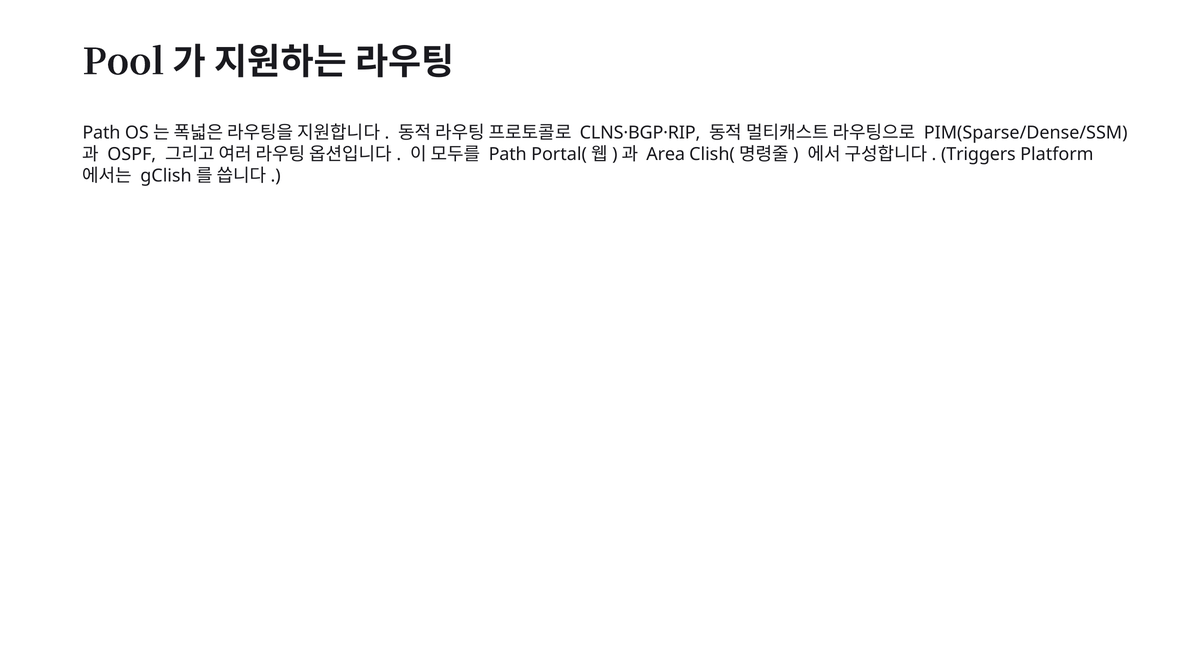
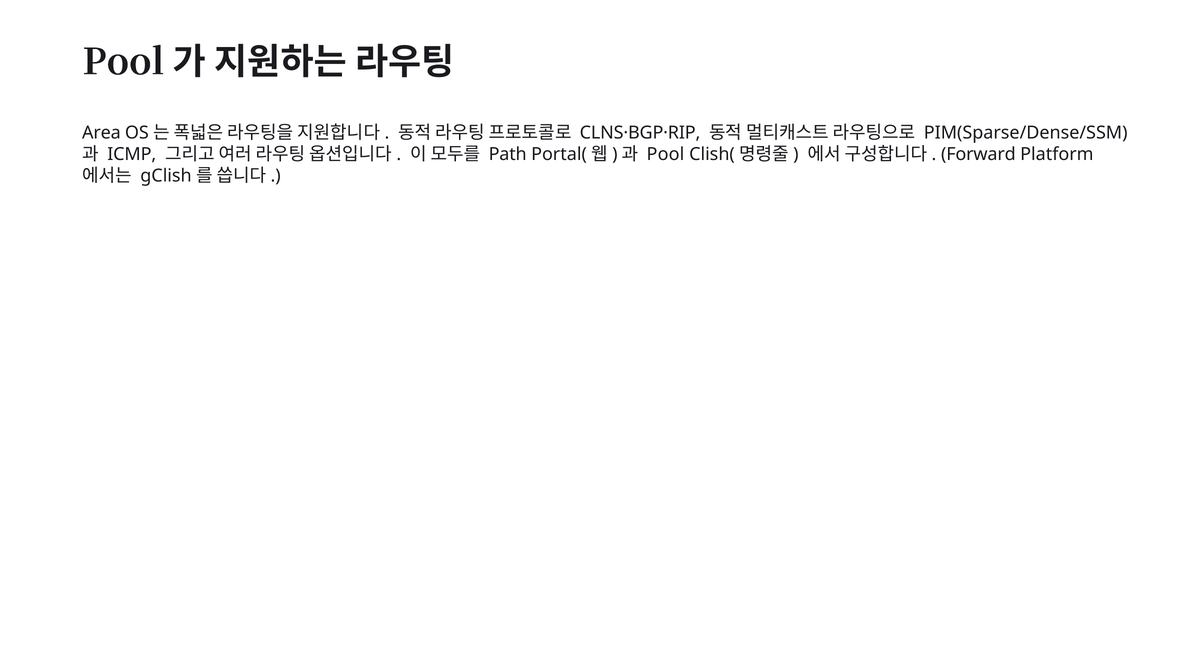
Path at (101, 133): Path -> Area
OSPF: OSPF -> ICMP
Area at (666, 154): Area -> Pool
Triggers: Triggers -> Forward
